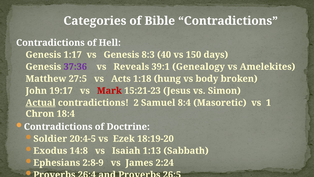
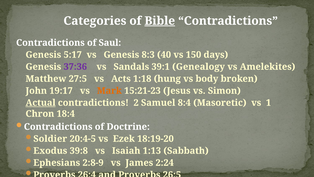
Bible underline: none -> present
Hell: Hell -> Saul
1:17: 1:17 -> 5:17
Reveals: Reveals -> Sandals
Mark colour: red -> orange
14:8: 14:8 -> 39:8
